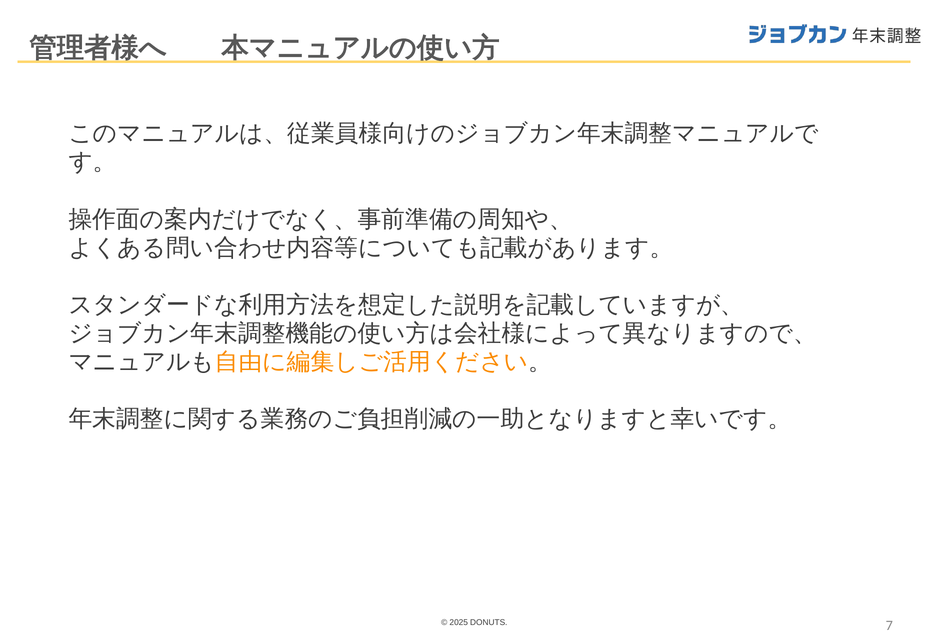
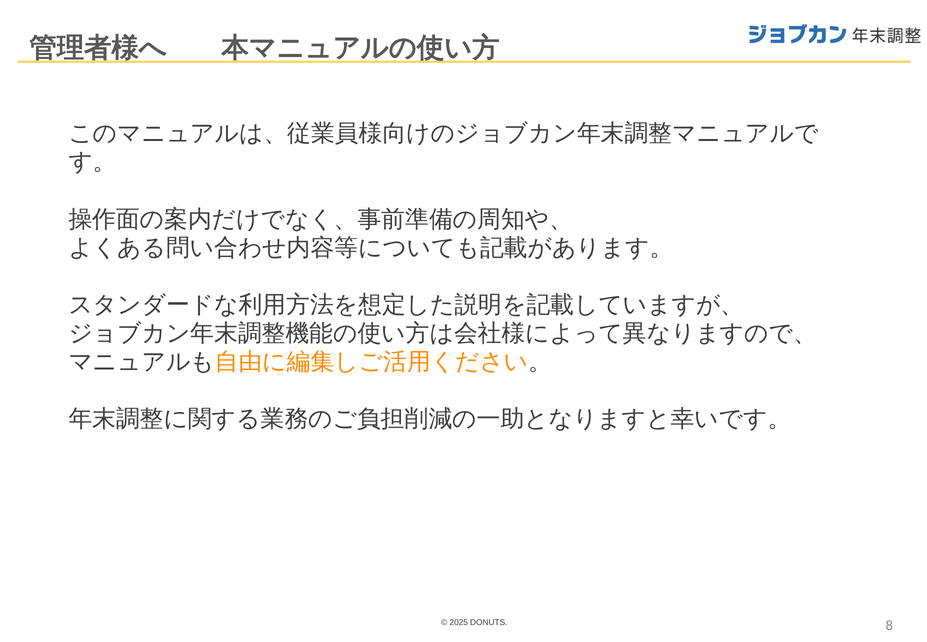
7: 7 -> 8
